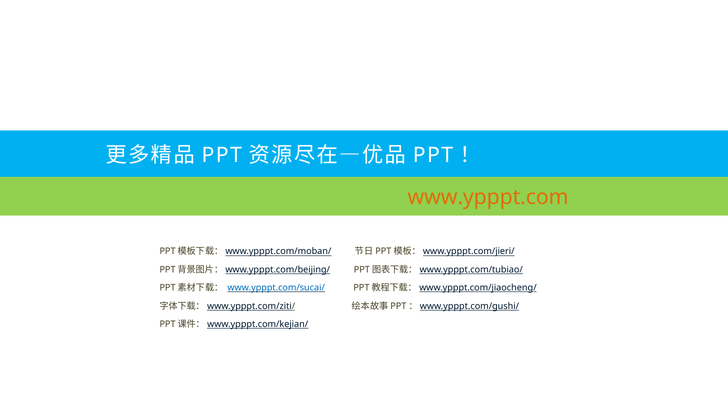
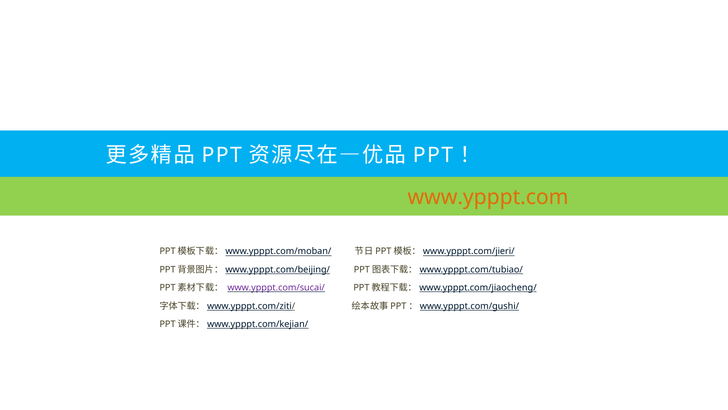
www.ypppt.com/sucai/ colour: blue -> purple
